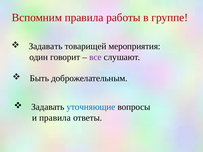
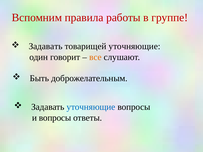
товарищей мероприятия: мероприятия -> уточняющие
все colour: purple -> orange
и правила: правила -> вопросы
